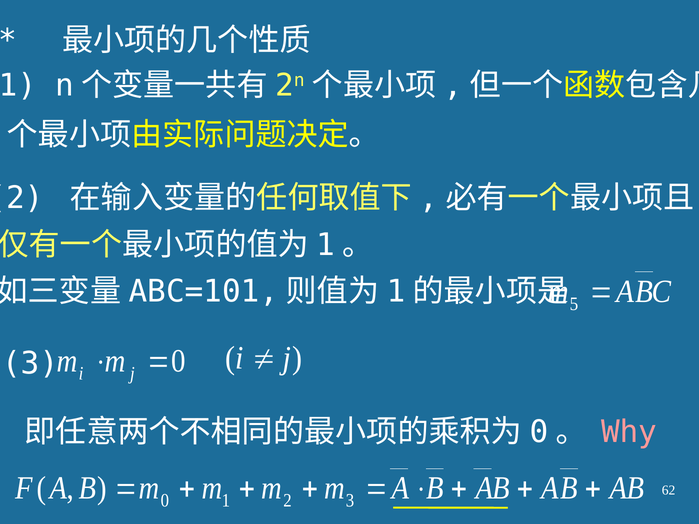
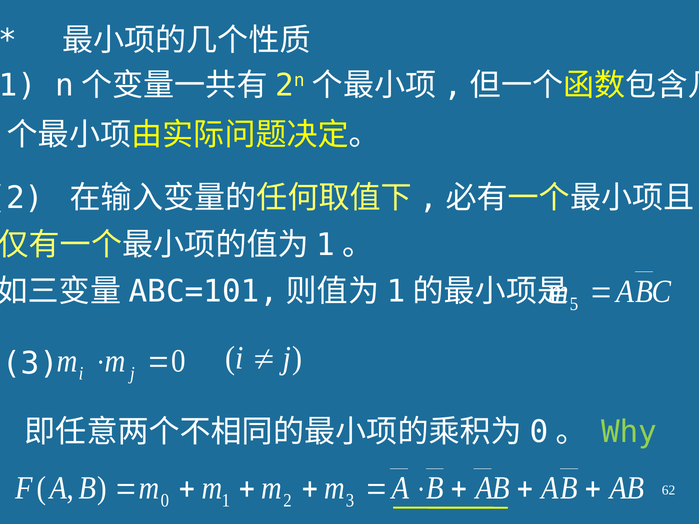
Why colour: pink -> light green
